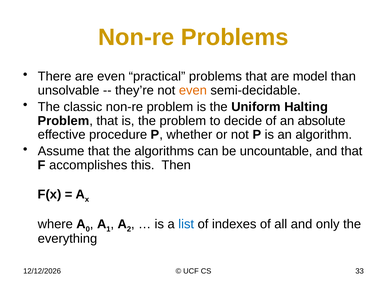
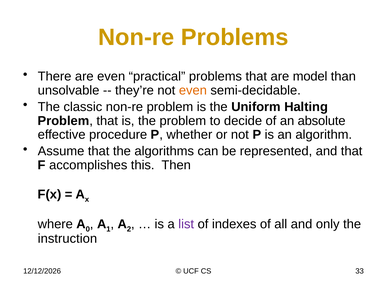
uncountable: uncountable -> represented
list colour: blue -> purple
everything: everything -> instruction
